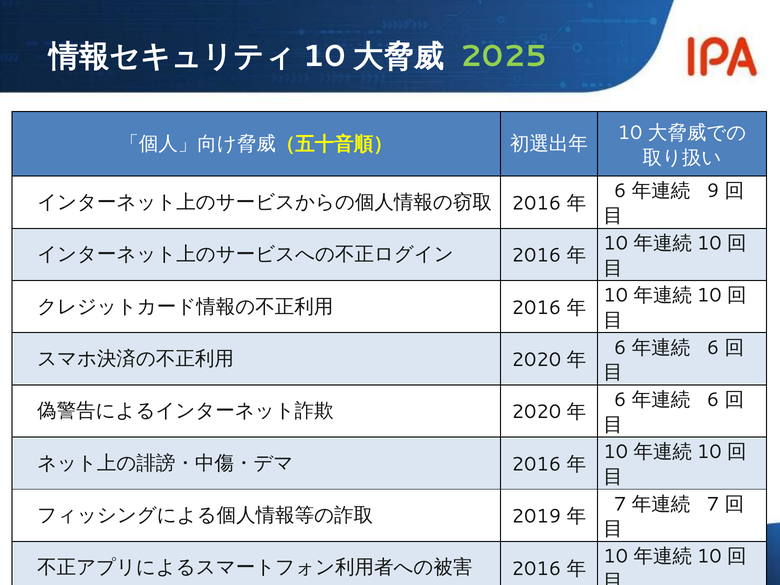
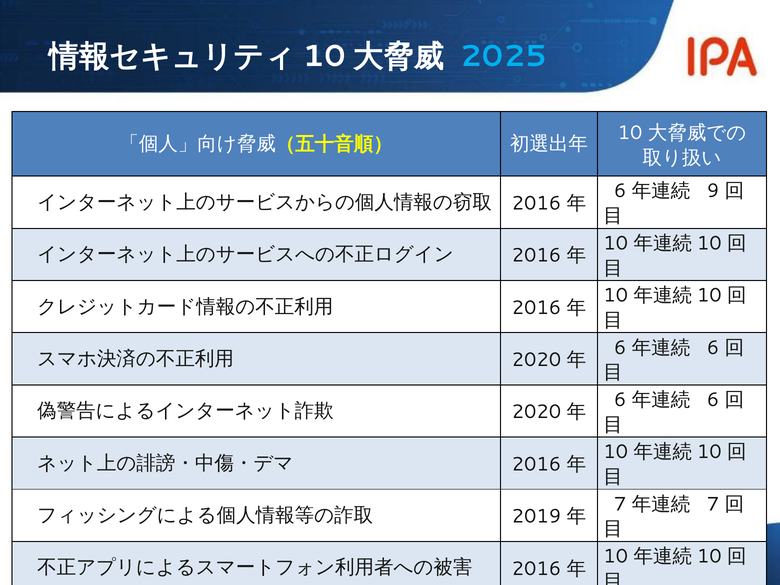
2025 at (504, 56) colour: light green -> light blue
